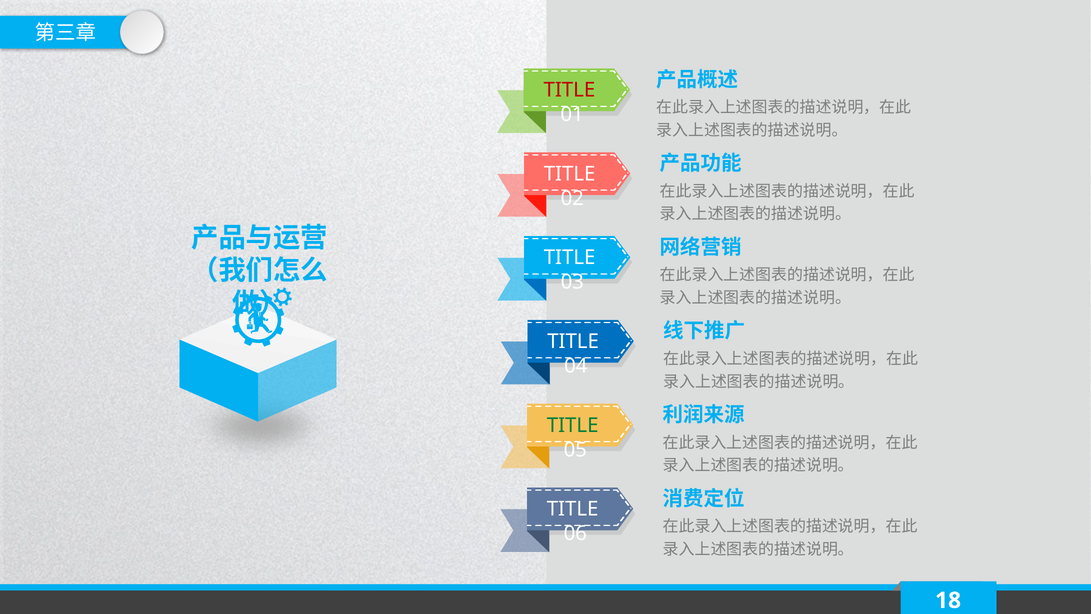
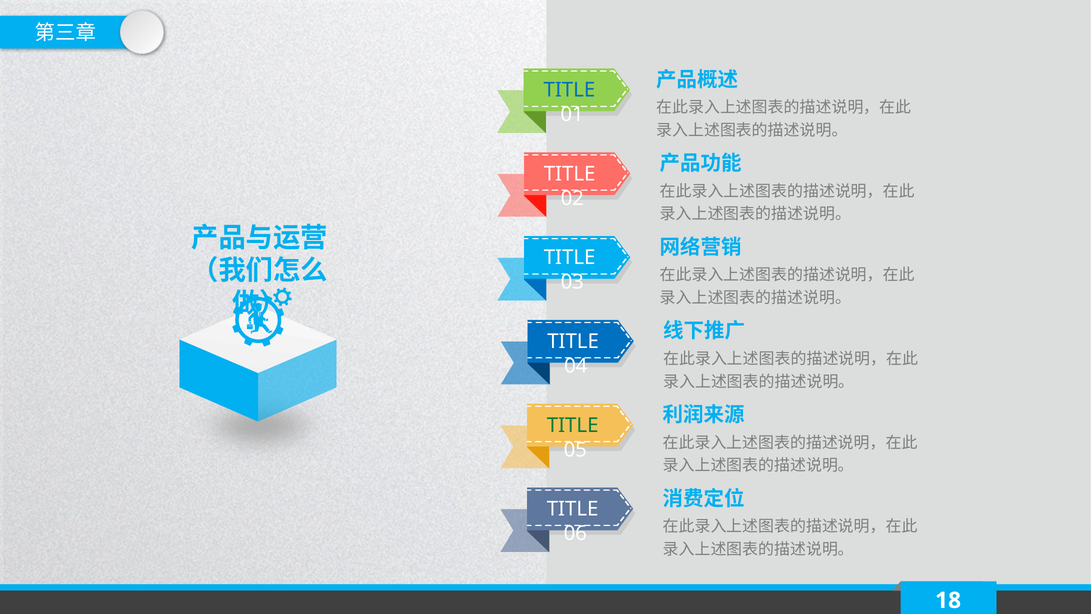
TITLE at (569, 90) colour: red -> blue
